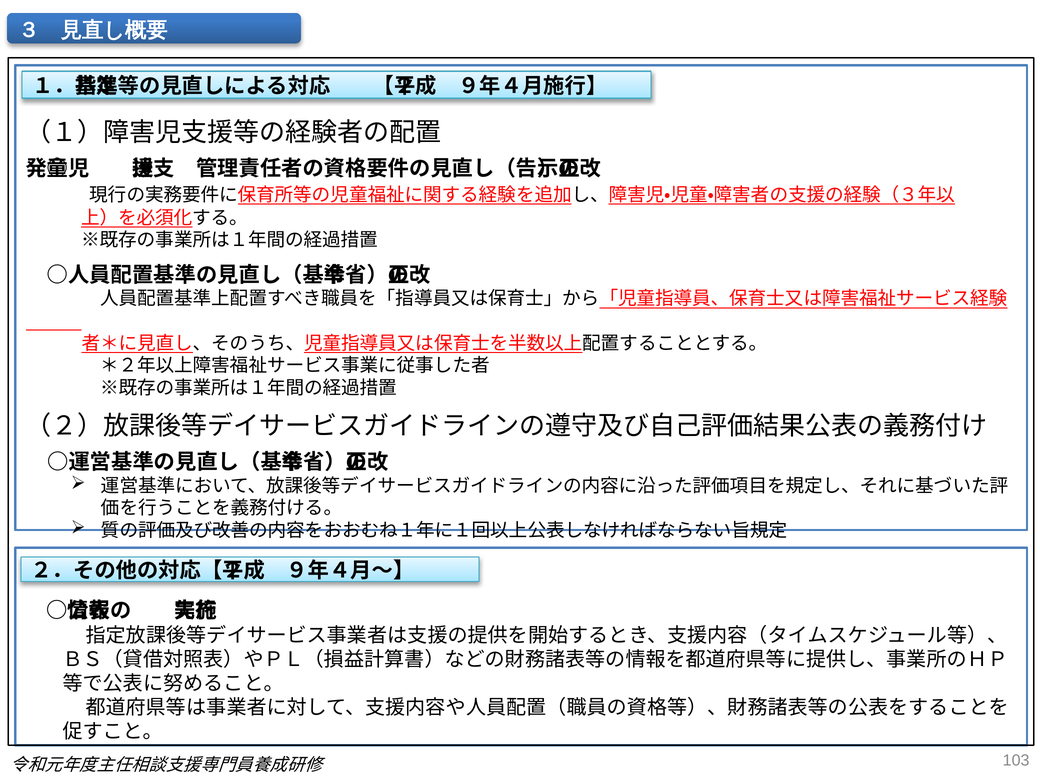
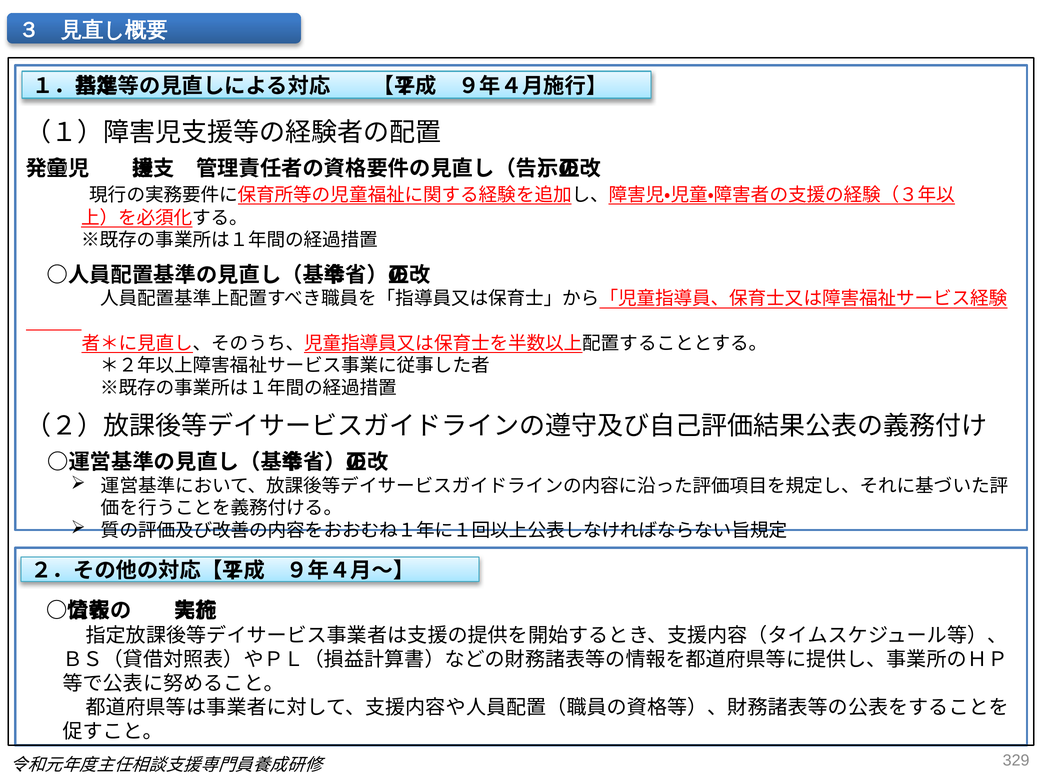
103: 103 -> 329
